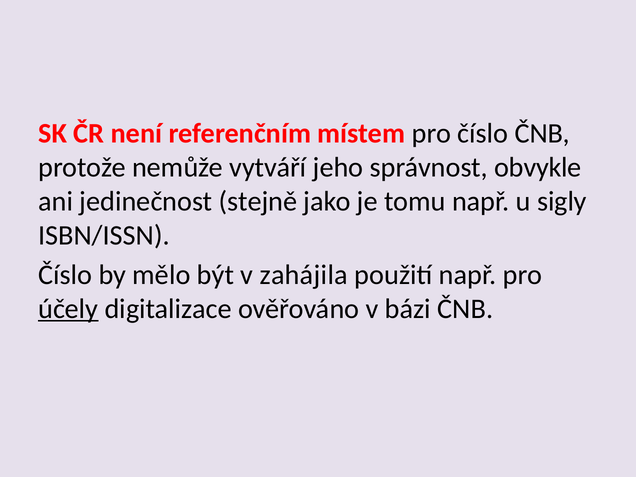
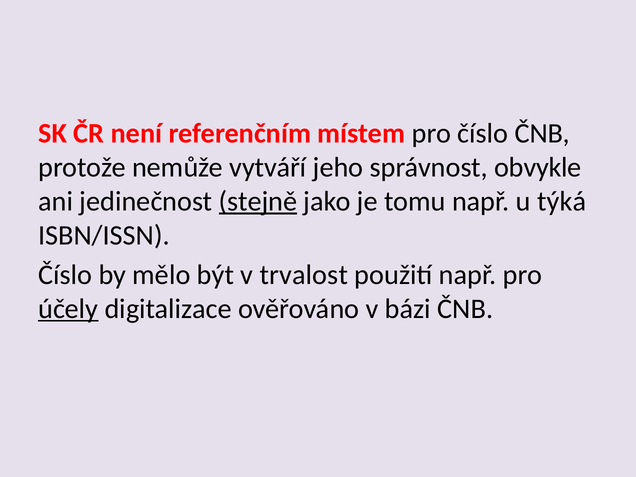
stejně underline: none -> present
sigly: sigly -> týká
zahájila: zahájila -> trvalost
